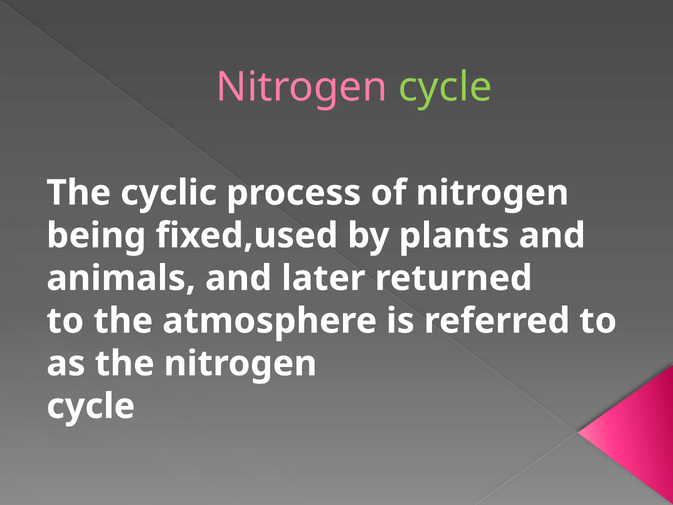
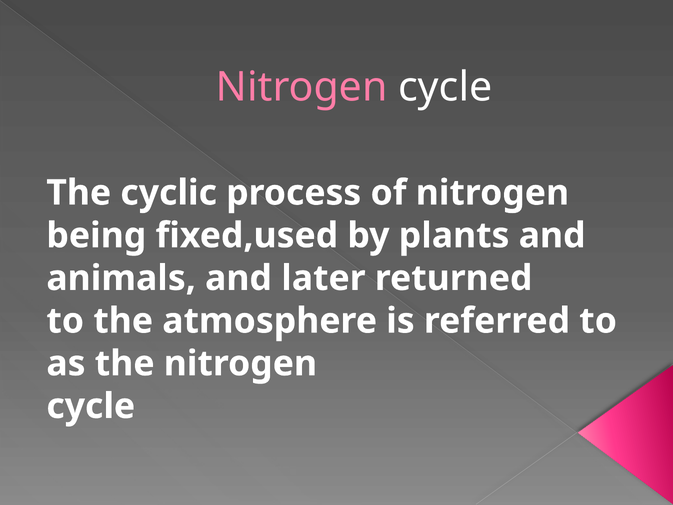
cycle at (445, 87) colour: light green -> white
